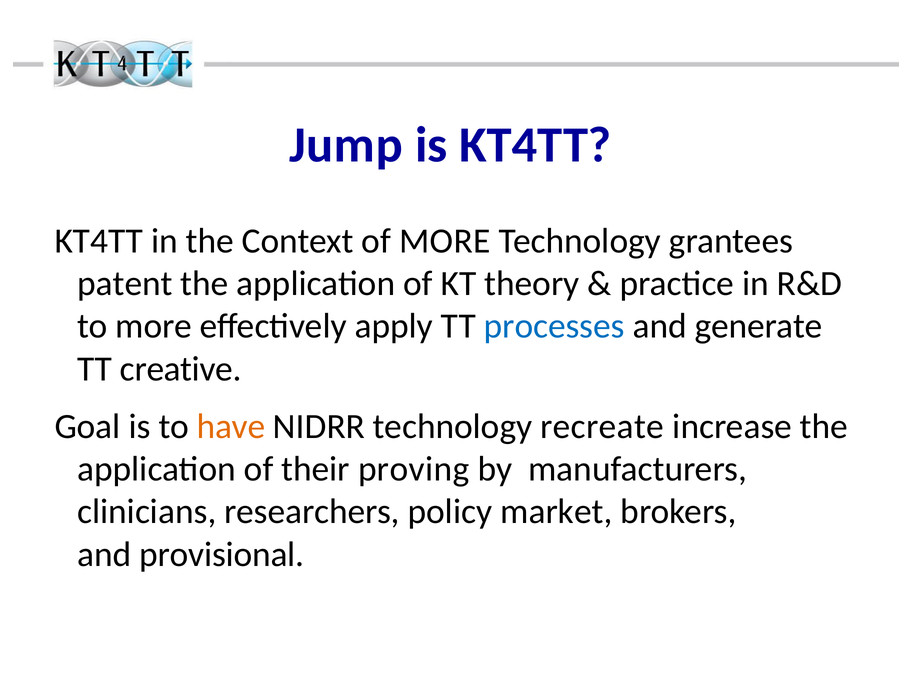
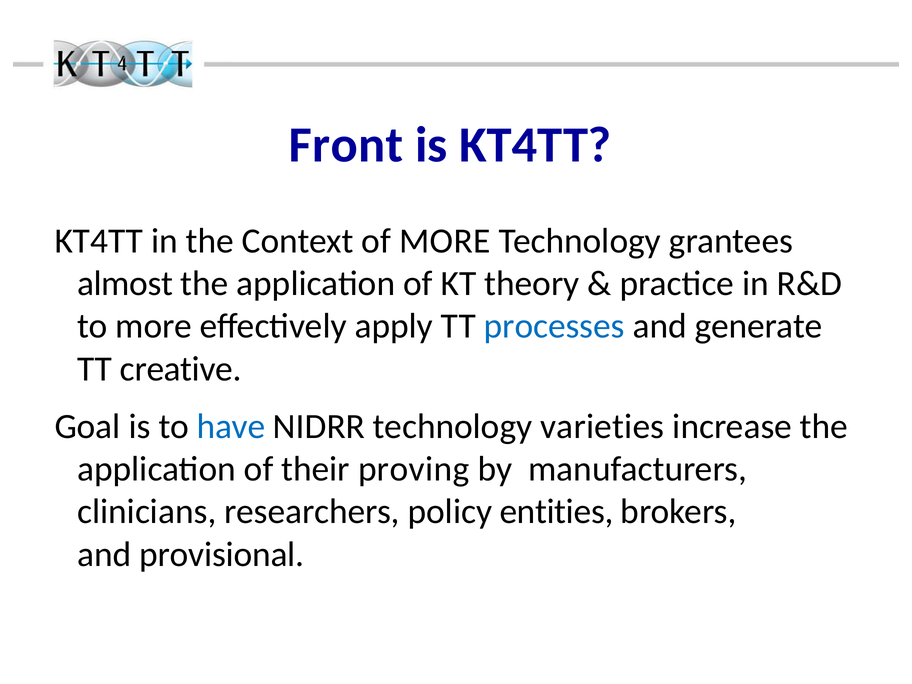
Jump: Jump -> Front
patent: patent -> almost
have colour: orange -> blue
recreate: recreate -> varieties
market: market -> entities
